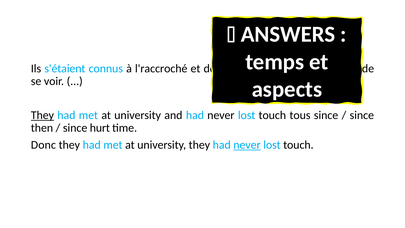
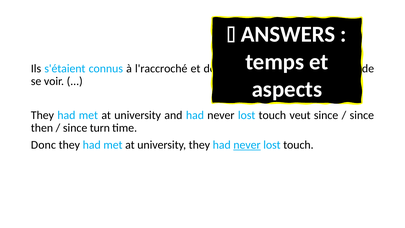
They at (42, 115) underline: present -> none
tous: tous -> veut
hurt: hurt -> turn
